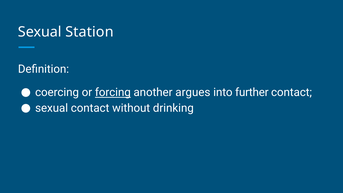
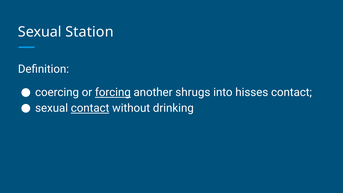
argues: argues -> shrugs
further: further -> hisses
contact at (90, 108) underline: none -> present
